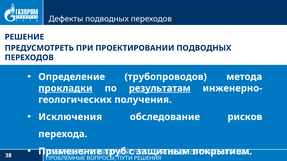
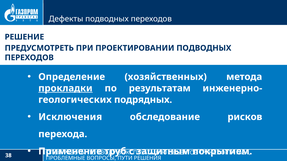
трубопроводов: трубопроводов -> хозяйственных
результатам underline: present -> none
получения: получения -> подрядных
